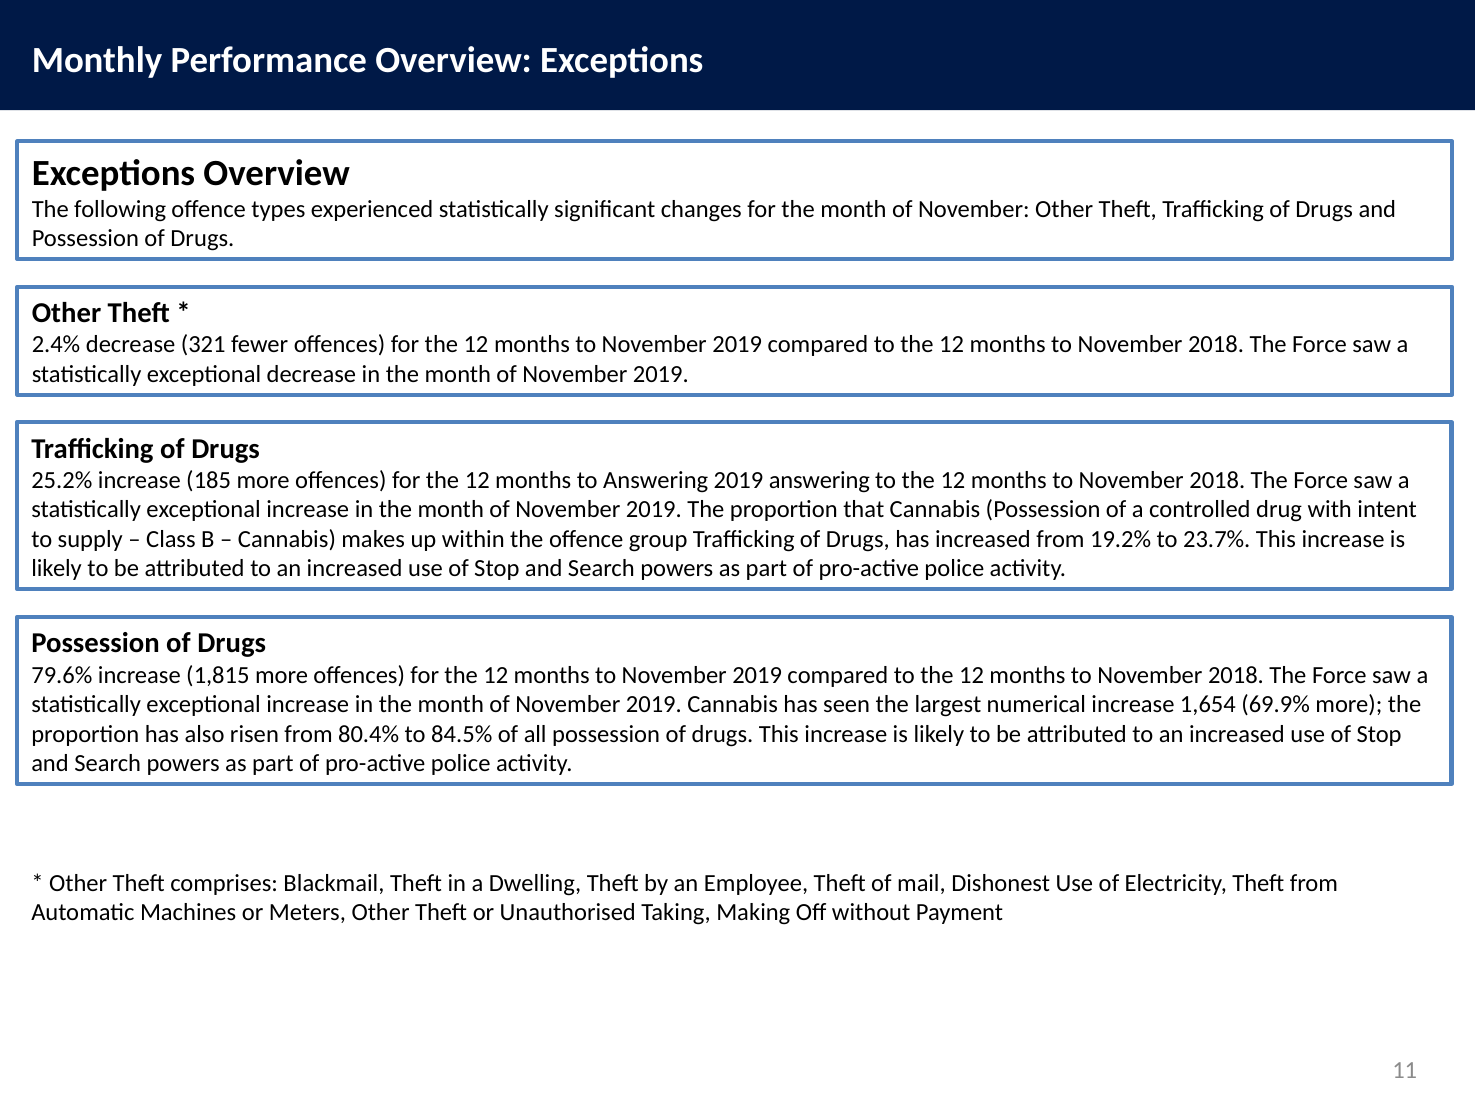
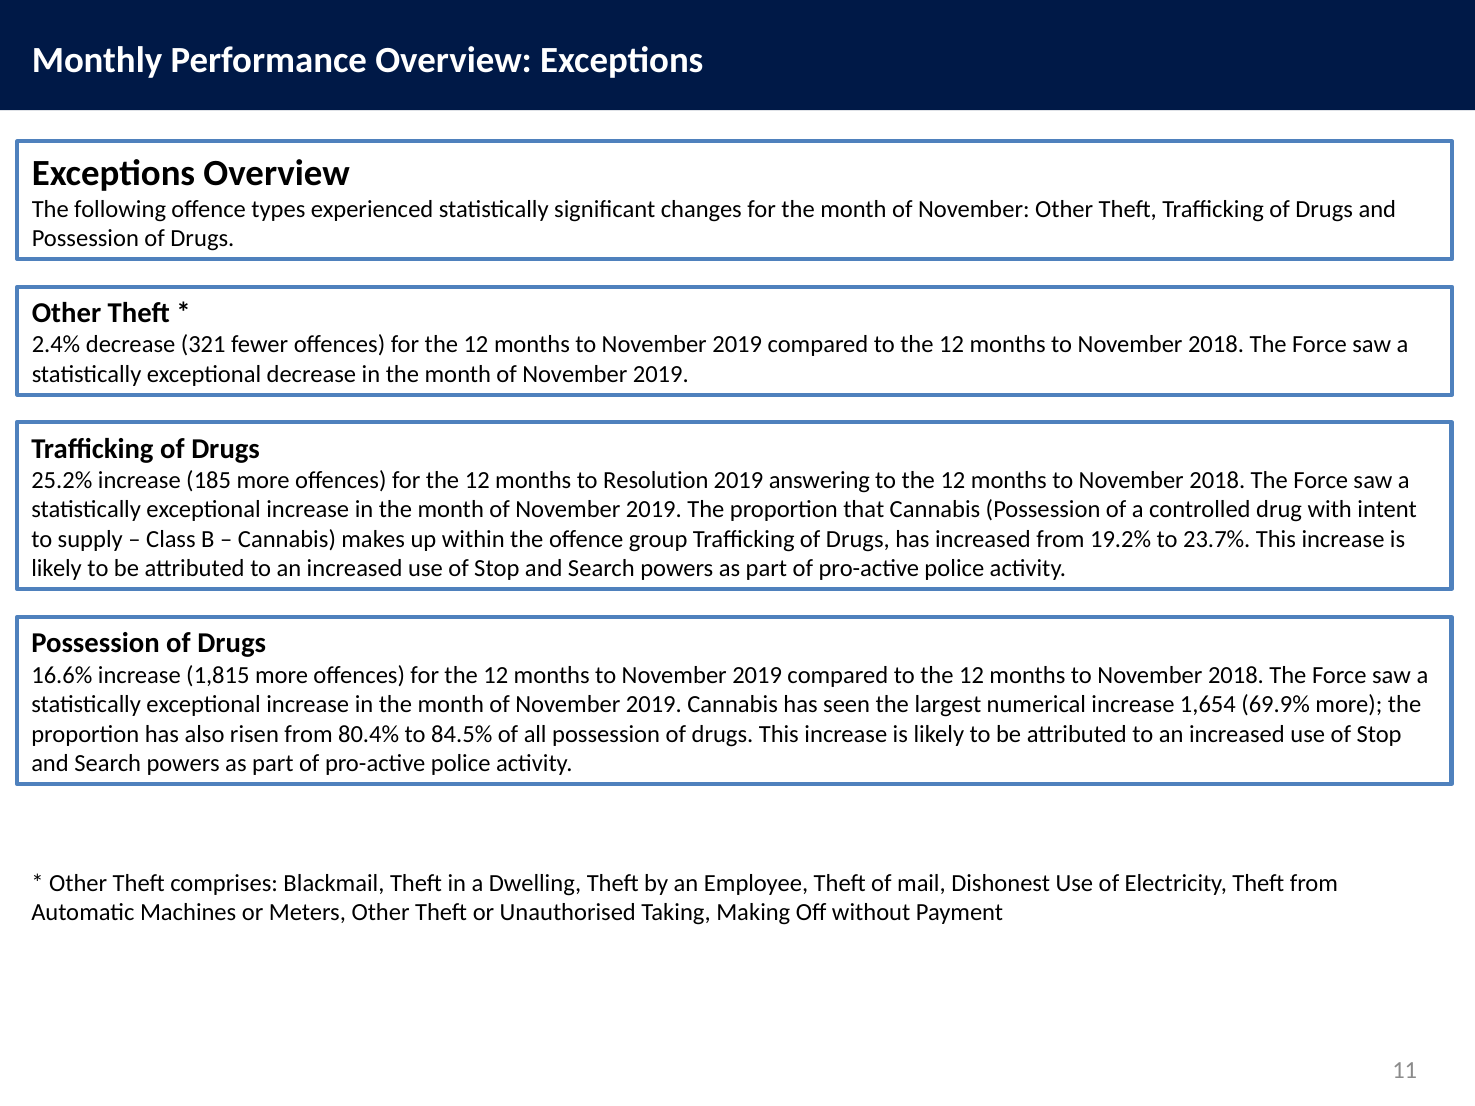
to Answering: Answering -> Resolution
79.6%: 79.6% -> 16.6%
